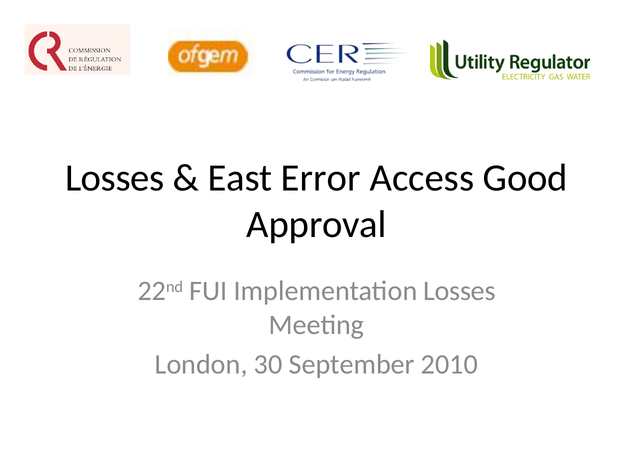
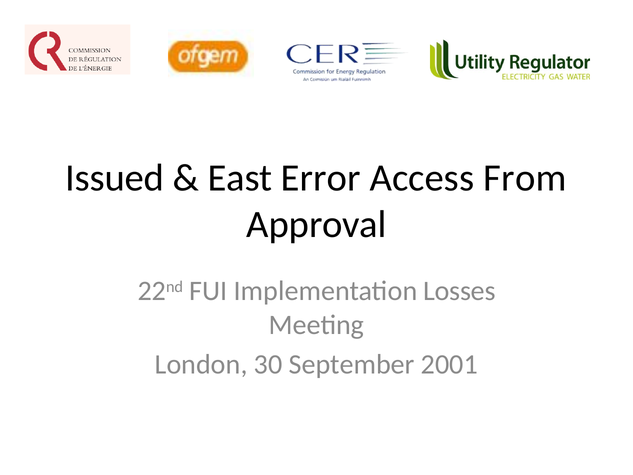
Losses at (115, 178): Losses -> Issued
Good: Good -> From
2010: 2010 -> 2001
